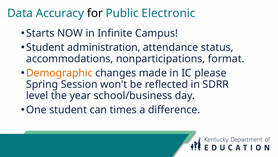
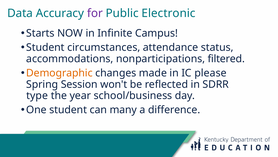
for colour: black -> purple
administration: administration -> circumstances
format: format -> filtered
level: level -> type
times: times -> many
